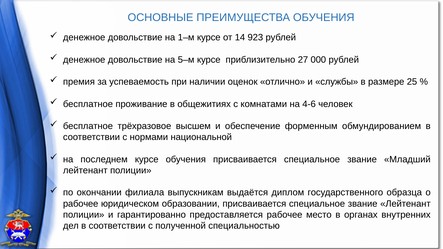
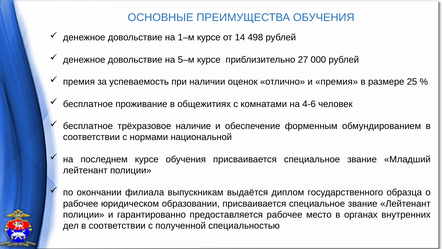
923: 923 -> 498
и службы: службы -> премия
высшем: высшем -> наличие
